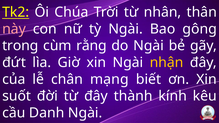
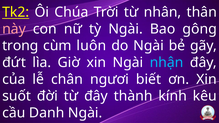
rằng: rằng -> luôn
nhận colour: yellow -> light blue
mạng: mạng -> ngươi
